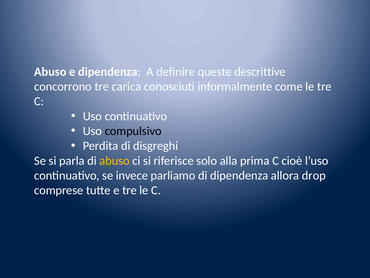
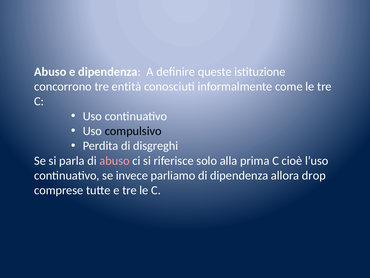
descrittive: descrittive -> istituzione
carica: carica -> entità
abuso at (115, 160) colour: yellow -> pink
